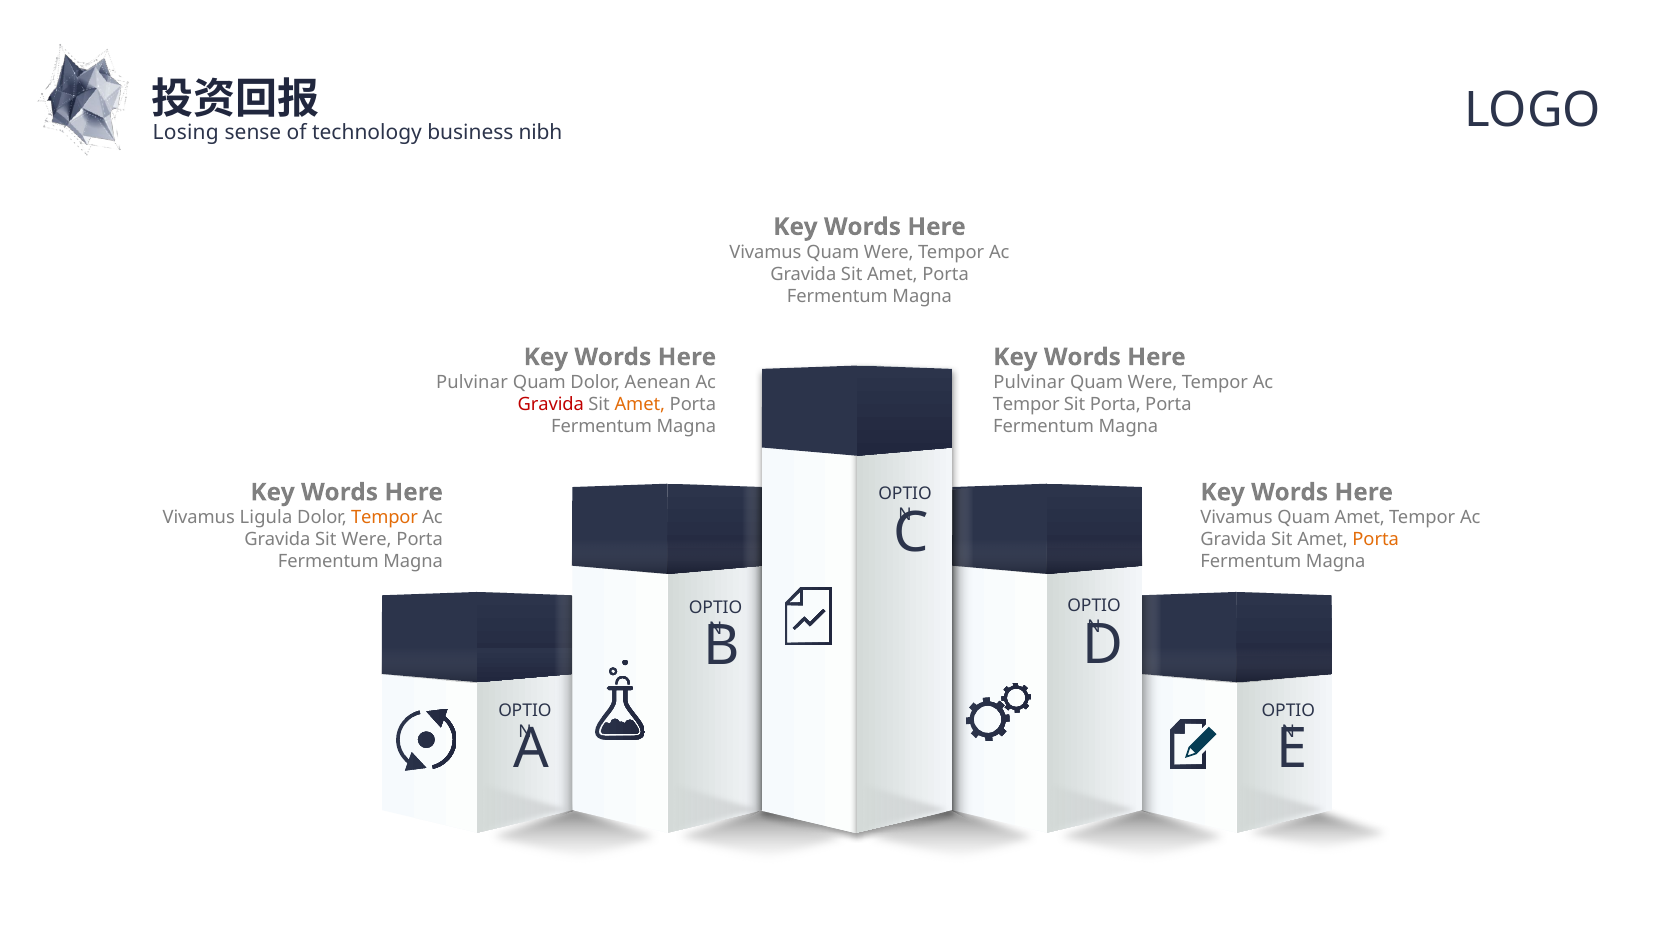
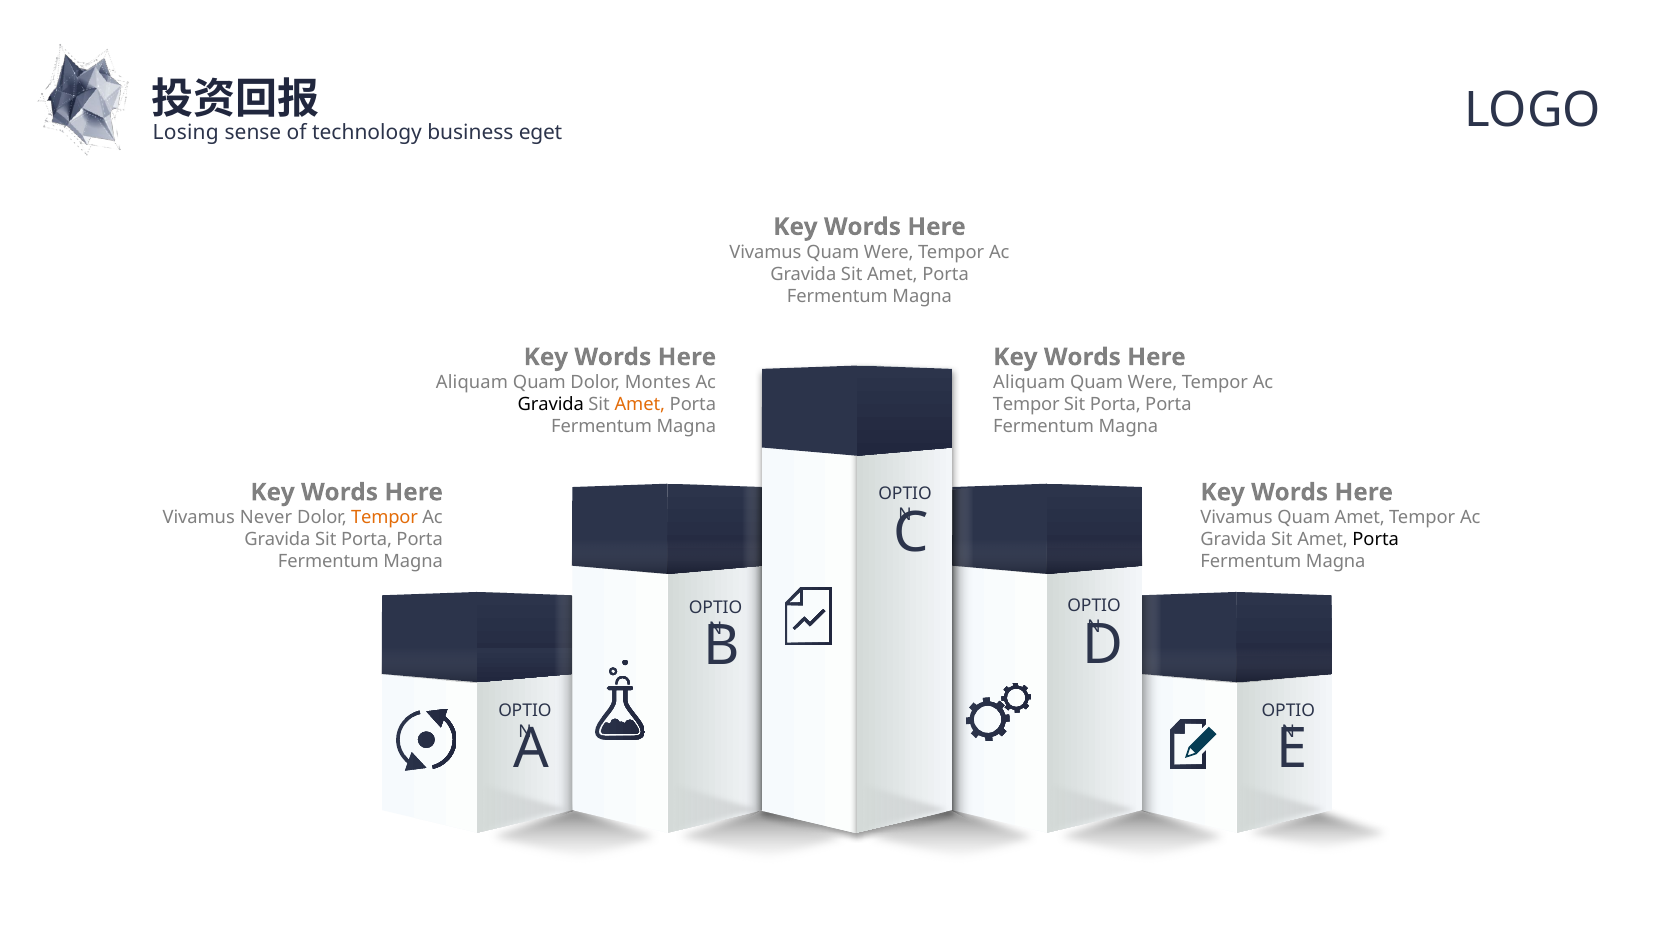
nibh: nibh -> eget
Pulvinar at (472, 382): Pulvinar -> Aliquam
Aenean: Aenean -> Montes
Pulvinar at (1029, 382): Pulvinar -> Aliquam
Gravida at (551, 404) colour: red -> black
Ligula: Ligula -> Never
Gravida Sit Were: Were -> Porta
Porta at (1376, 540) colour: orange -> black
